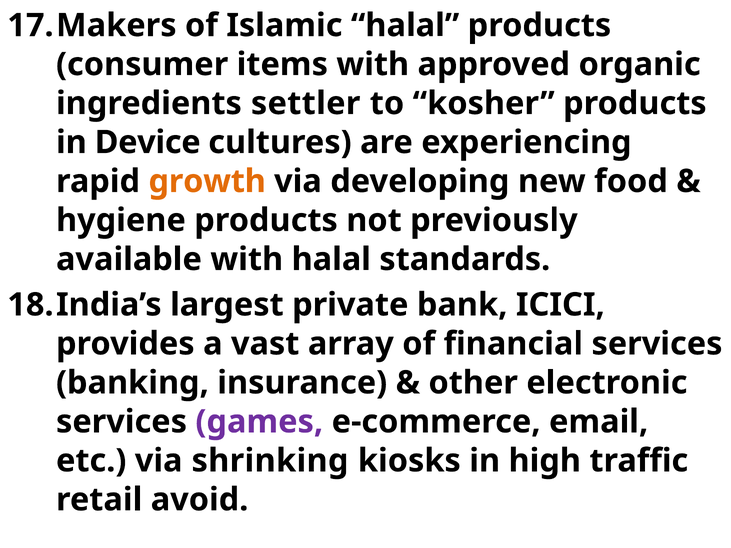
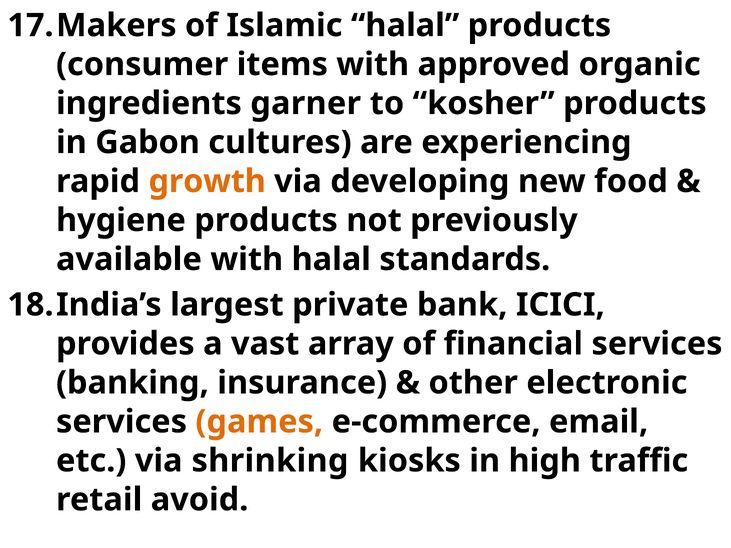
settler: settler -> garner
Device: Device -> Gabon
games colour: purple -> orange
